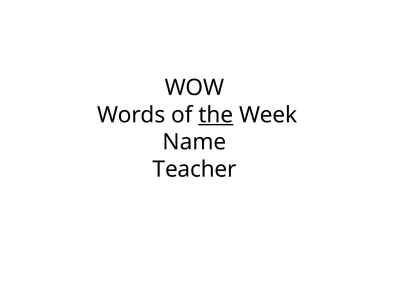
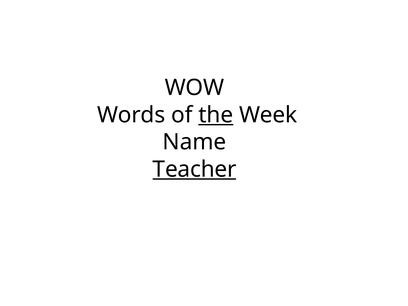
Teacher underline: none -> present
